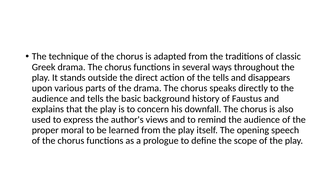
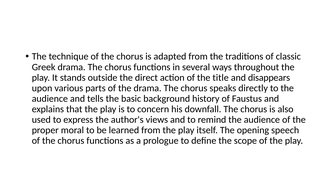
the tells: tells -> title
